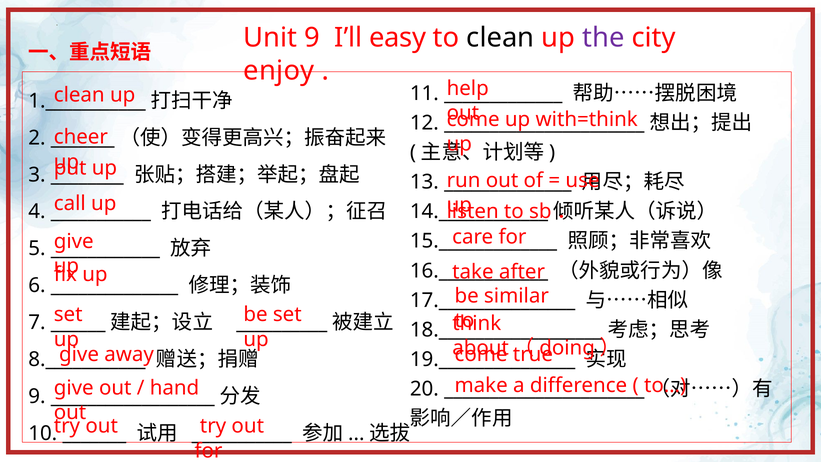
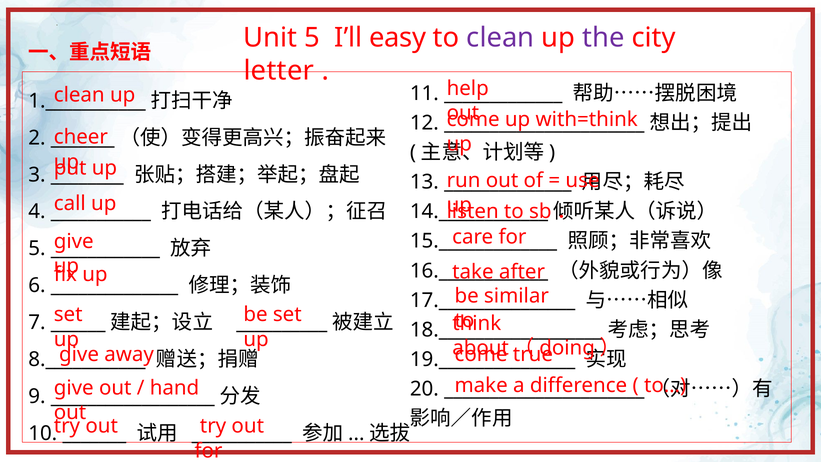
Unit 9: 9 -> 5
clean at (500, 38) colour: black -> purple
enjoy: enjoy -> letter
